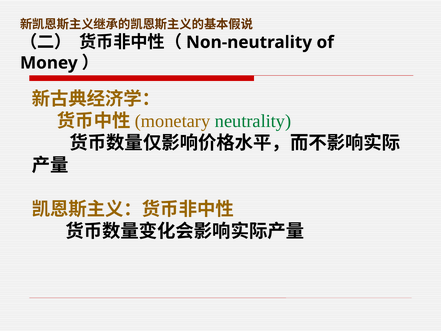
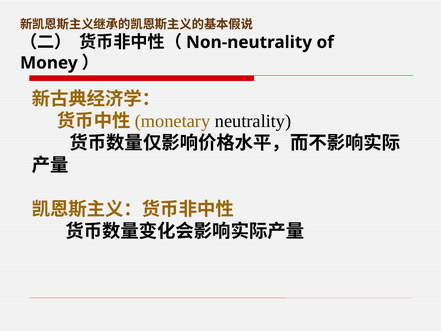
neutrality colour: green -> black
